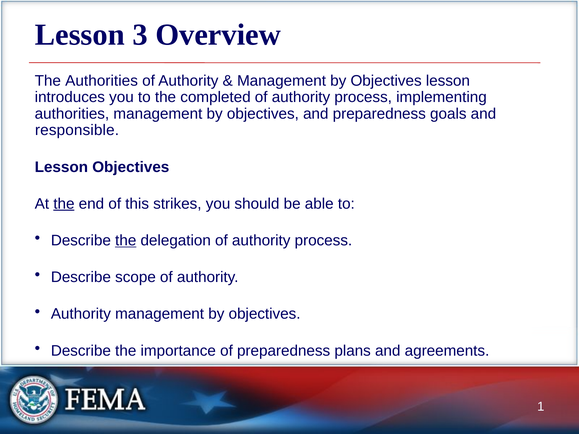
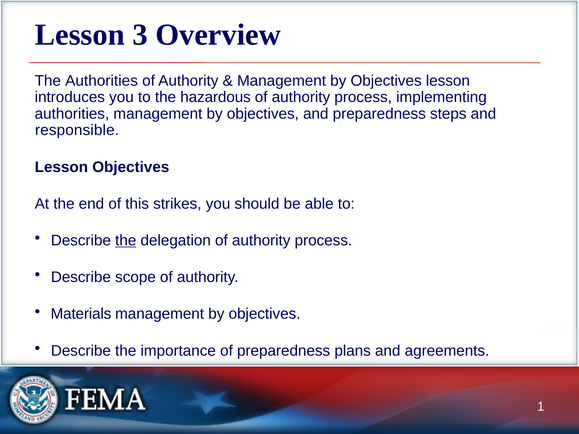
completed: completed -> hazardous
goals: goals -> steps
the at (64, 204) underline: present -> none
Authority at (81, 314): Authority -> Materials
